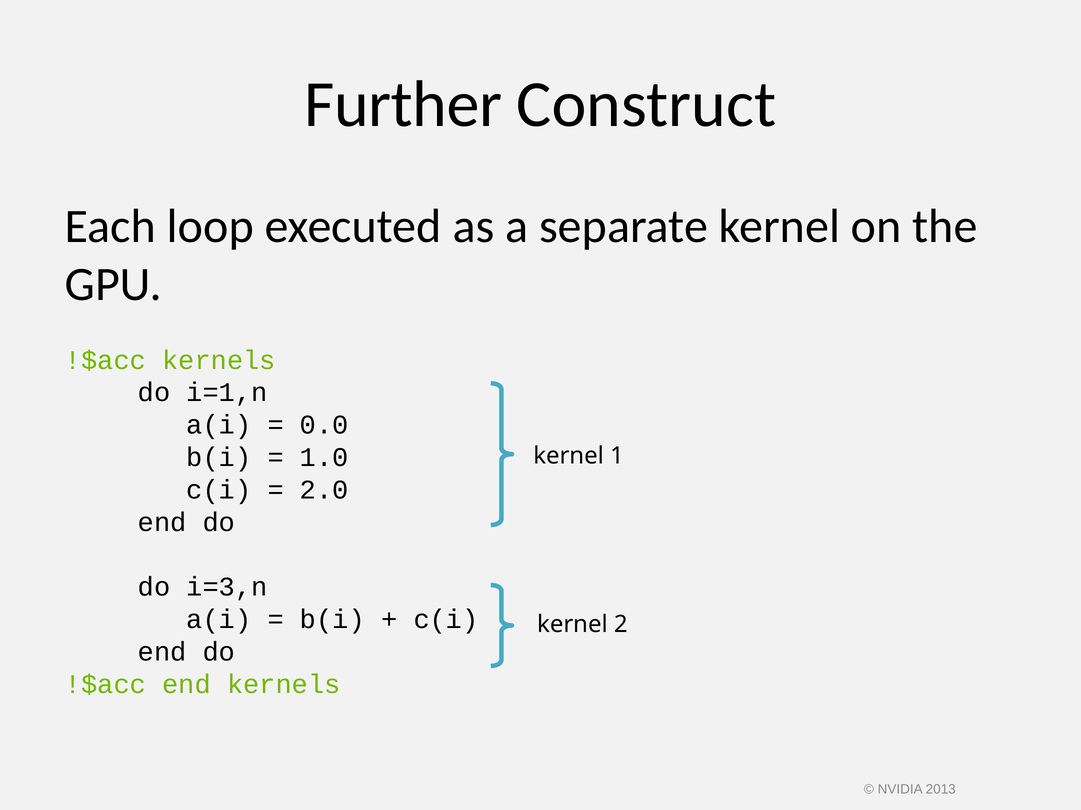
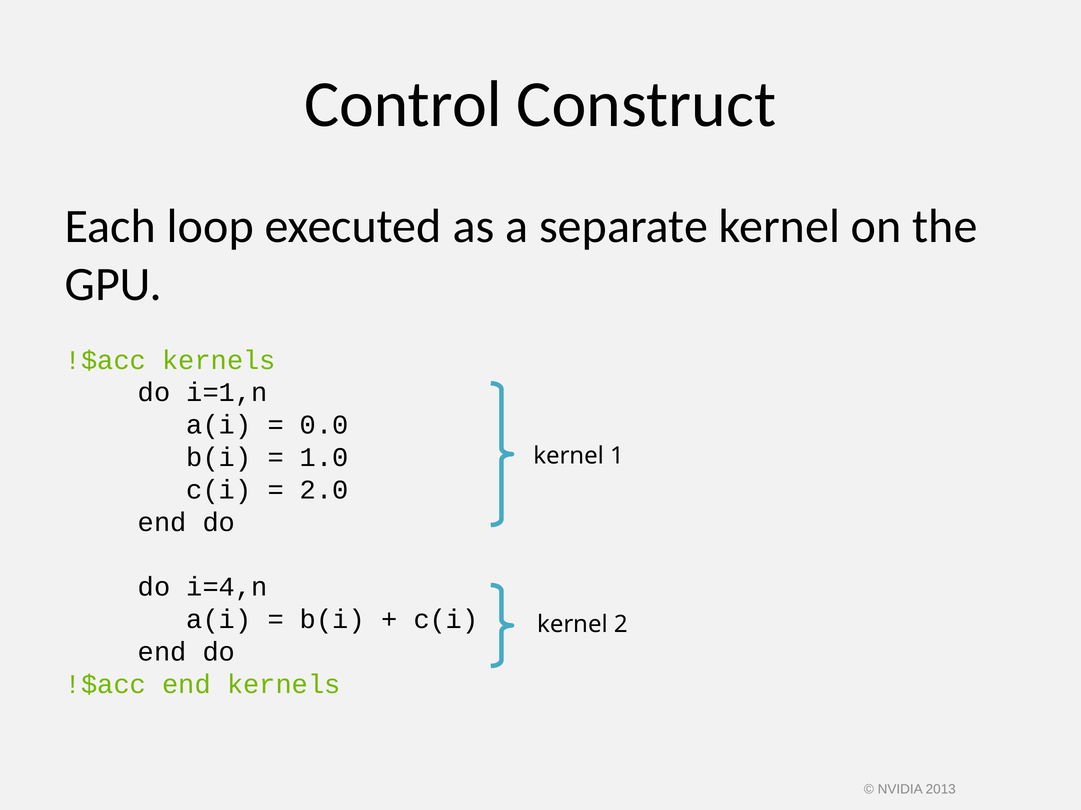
Further: Further -> Control
i=3,n: i=3,n -> i=4,n
